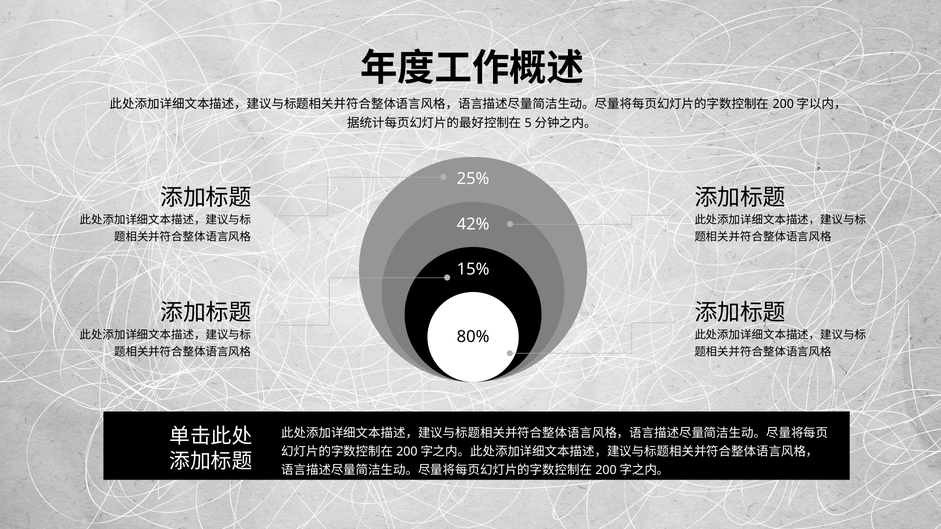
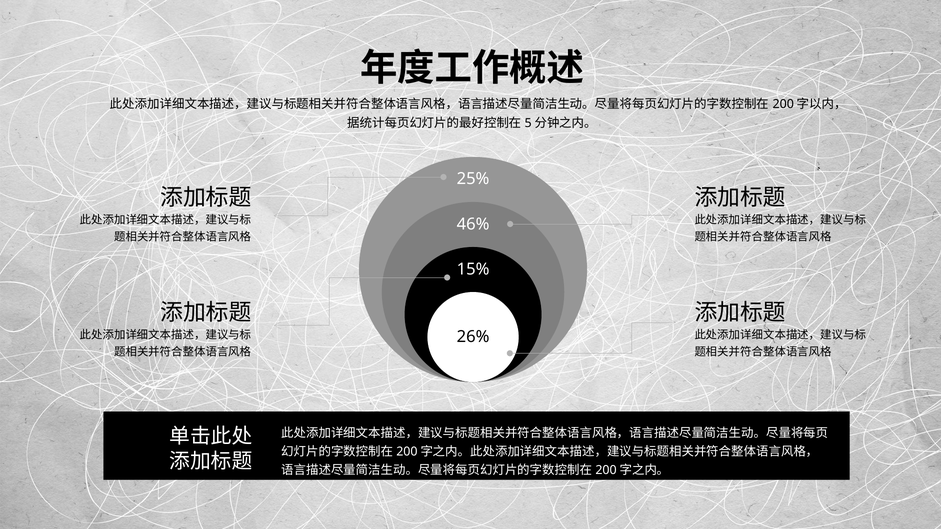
42%: 42% -> 46%
80%: 80% -> 26%
